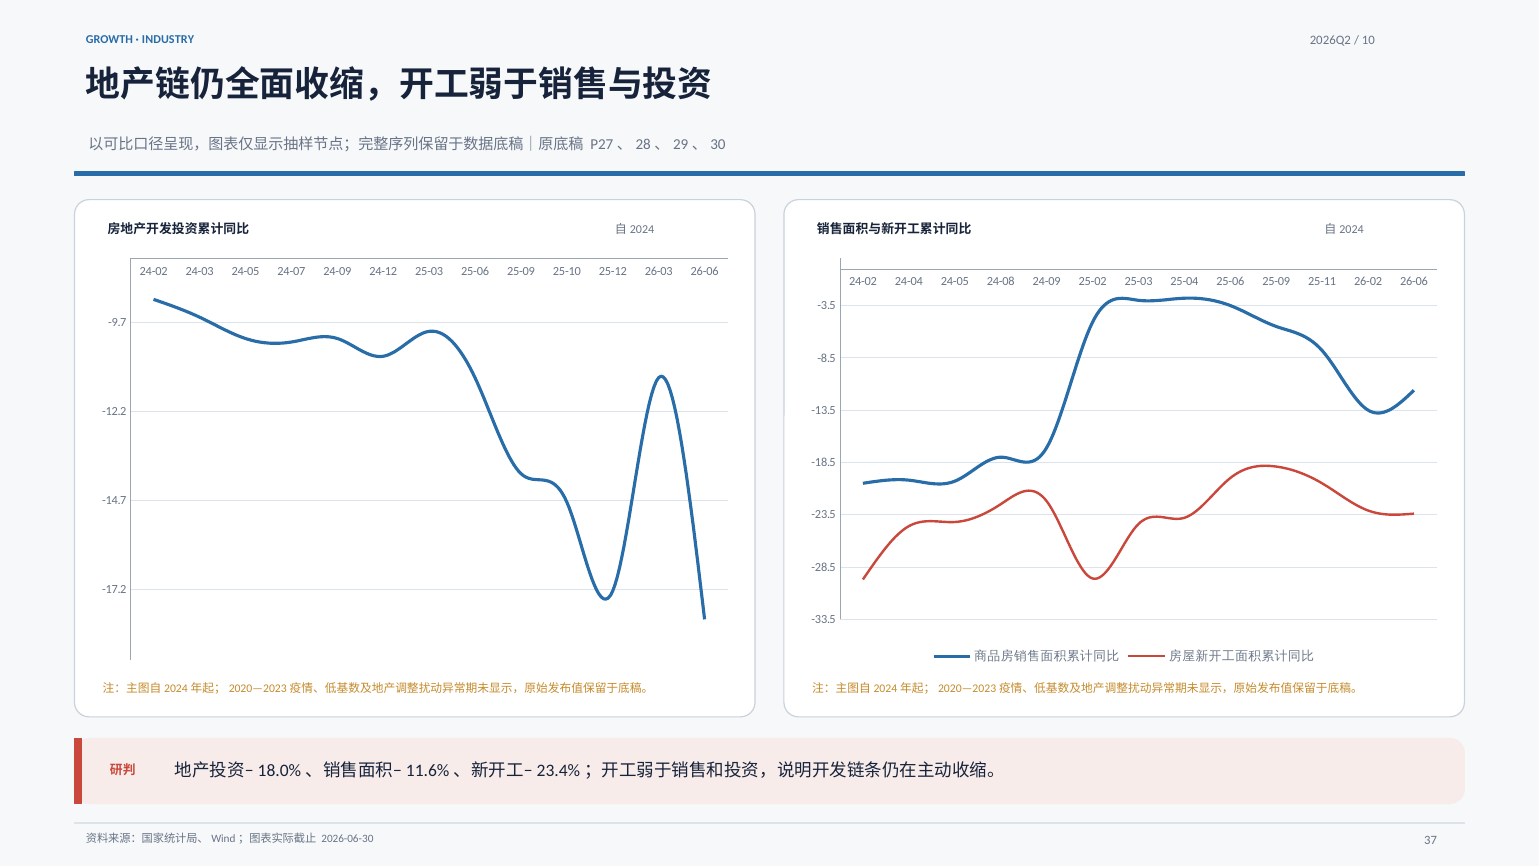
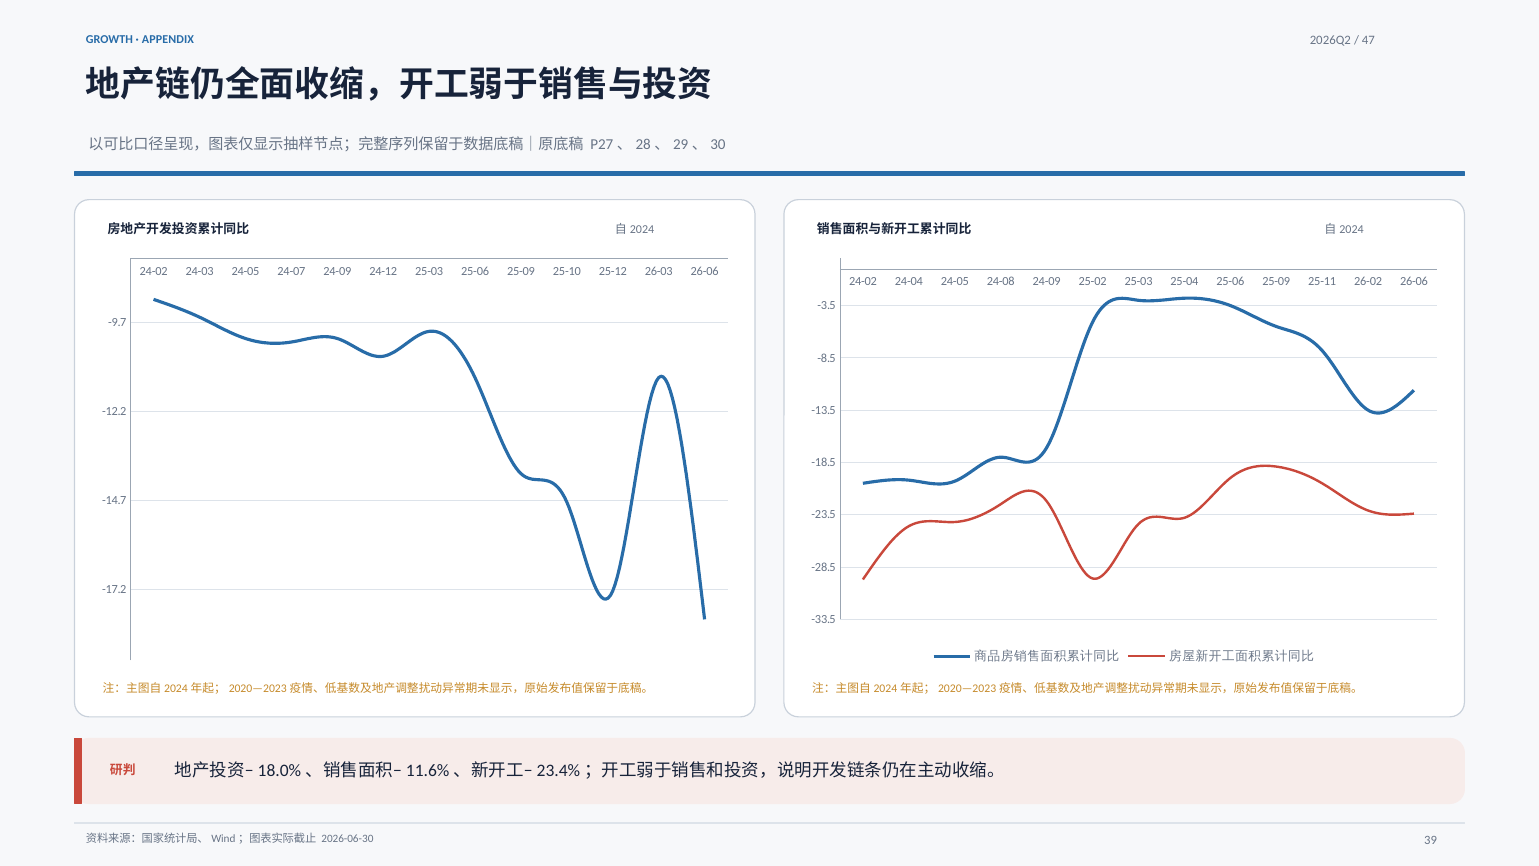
INDUSTRY: INDUSTRY -> APPENDIX
10: 10 -> 47
37: 37 -> 39
